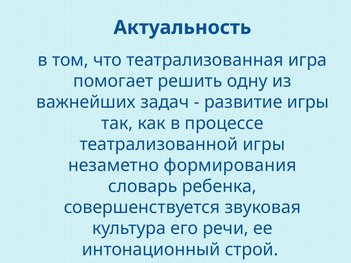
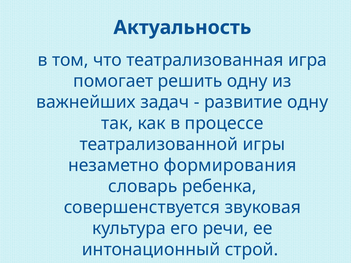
развитие игры: игры -> одну
